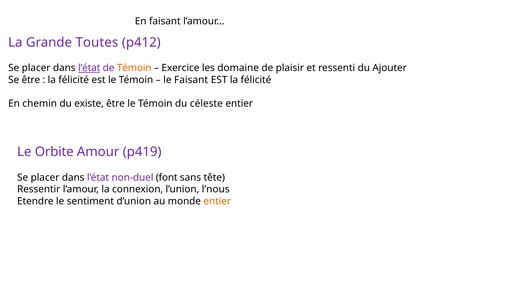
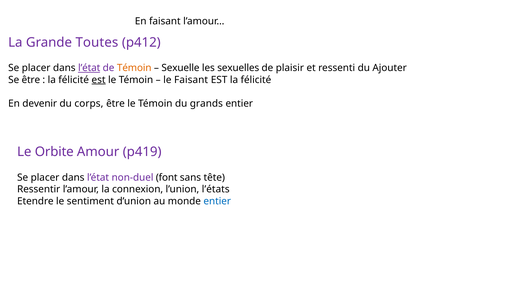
Exercice: Exercice -> Sexuelle
domaine: domaine -> sexuelles
est at (99, 80) underline: none -> present
chemin: chemin -> devenir
existe: existe -> corps
céleste: céleste -> grands
l’nous: l’nous -> l’états
entier at (217, 202) colour: orange -> blue
